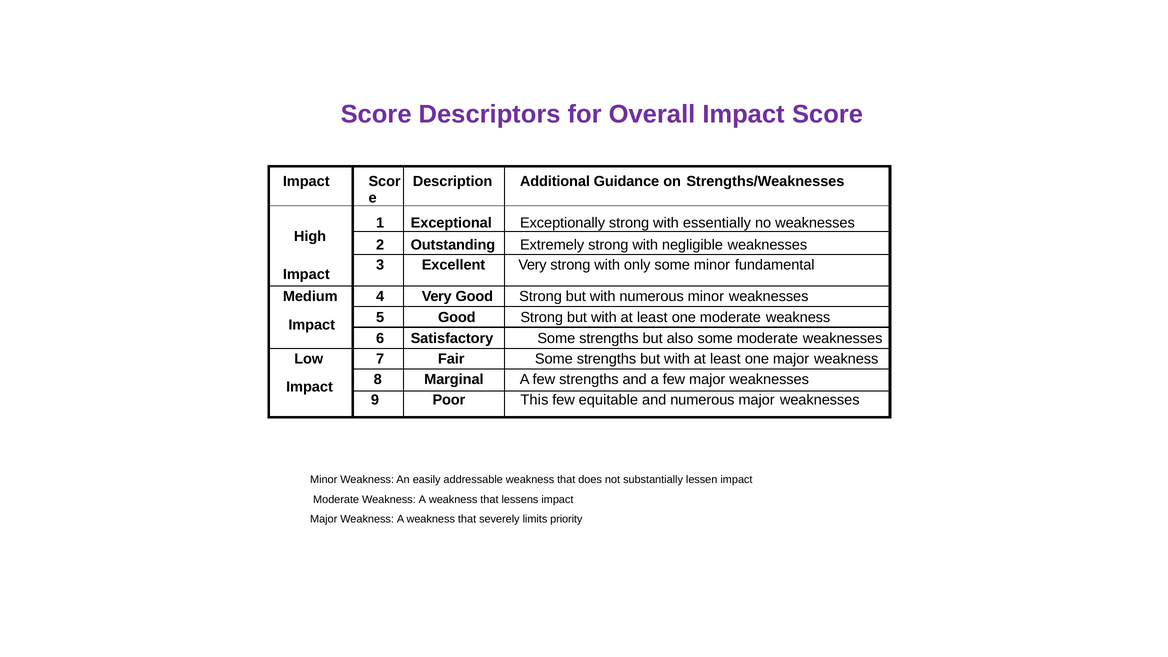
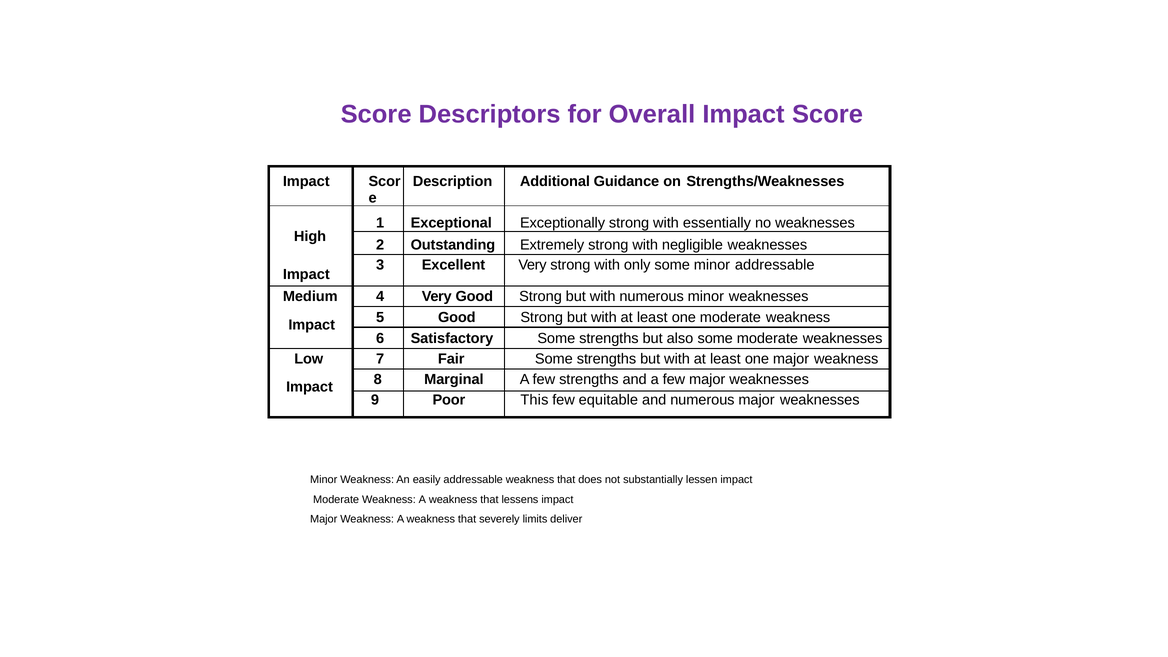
minor fundamental: fundamental -> addressable
priority: priority -> deliver
